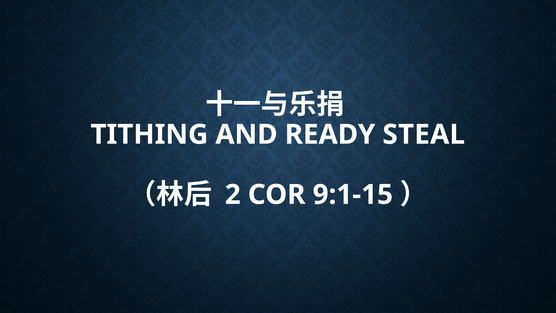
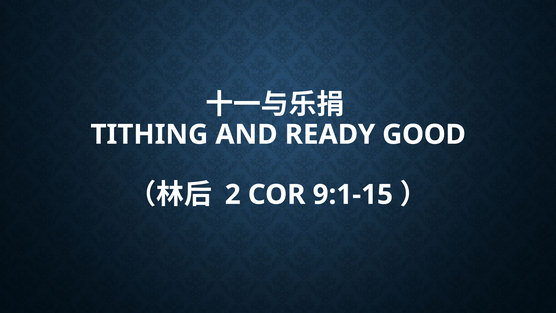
STEAL: STEAL -> GOOD
